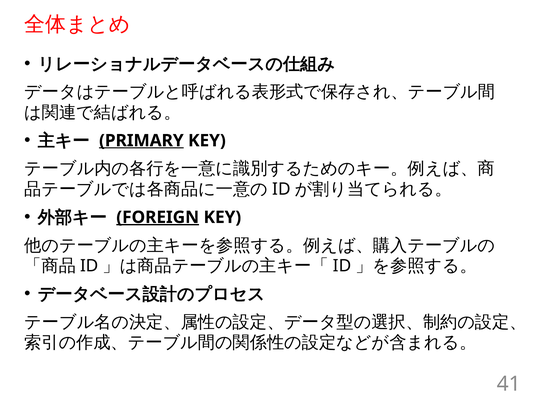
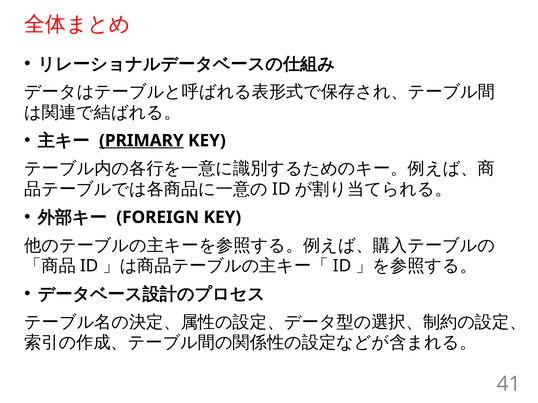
FOREIGN underline: present -> none
